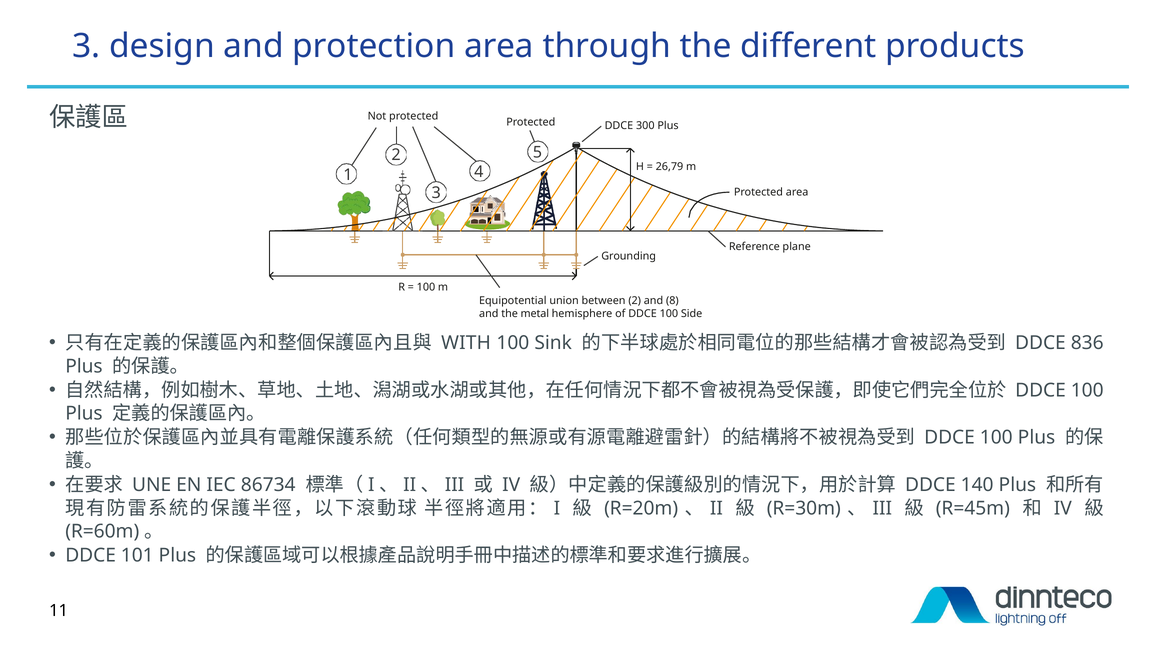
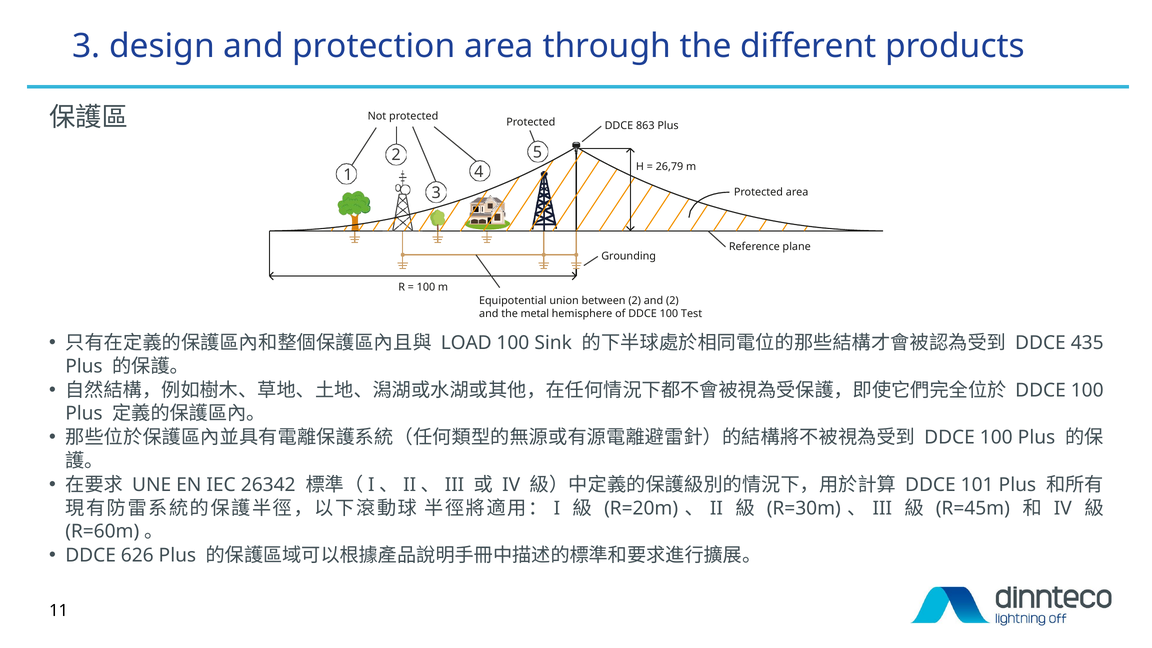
300: 300 -> 863
and 8: 8 -> 2
Side: Side -> Test
WITH: WITH -> LOAD
836: 836 -> 435
86734: 86734 -> 26342
140: 140 -> 101
101: 101 -> 626
